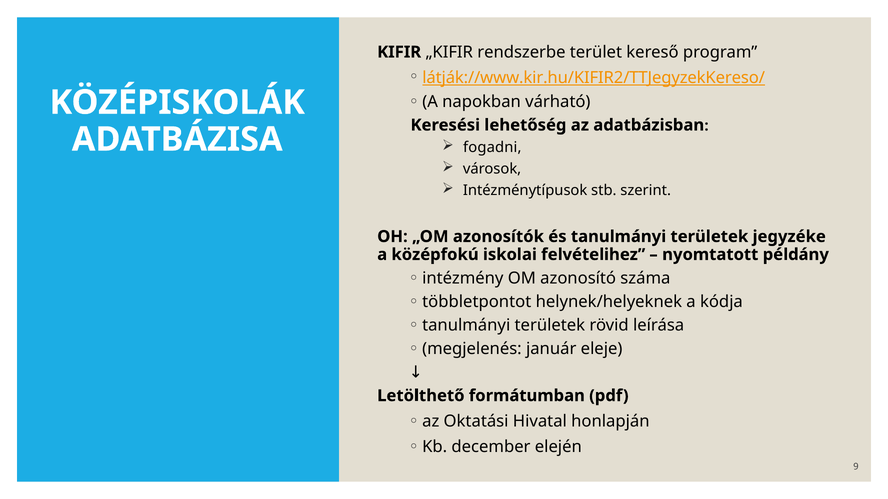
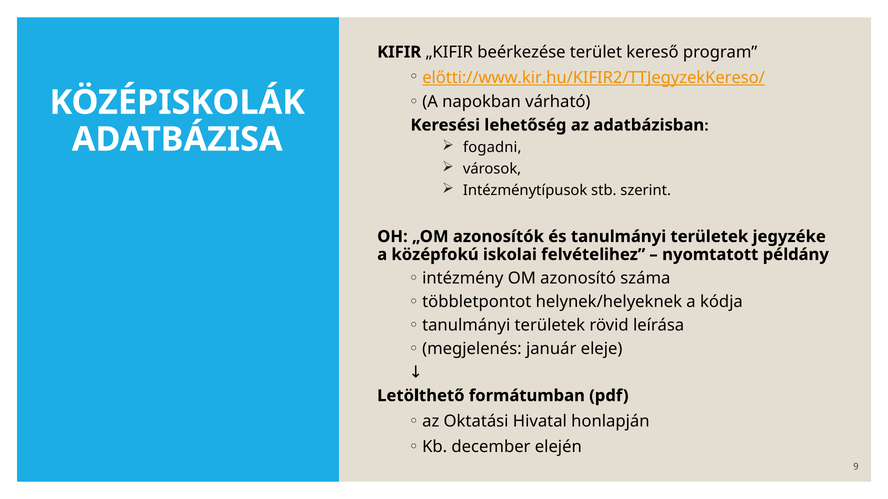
rendszerbe: rendszerbe -> beérkezése
látják://www.kir.hu/KIFIR2/TTJegyzekKereso/: látják://www.kir.hu/KIFIR2/TTJegyzekKereso/ -> előtti://www.kir.hu/KIFIR2/TTJegyzekKereso/
